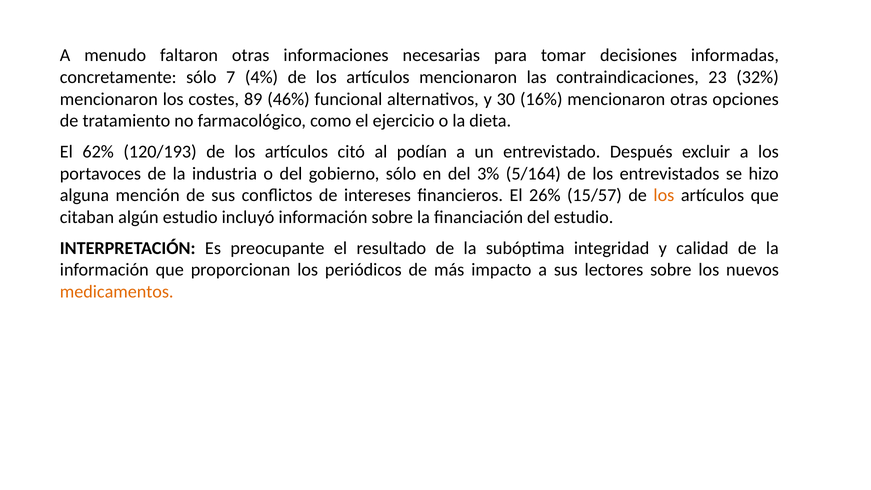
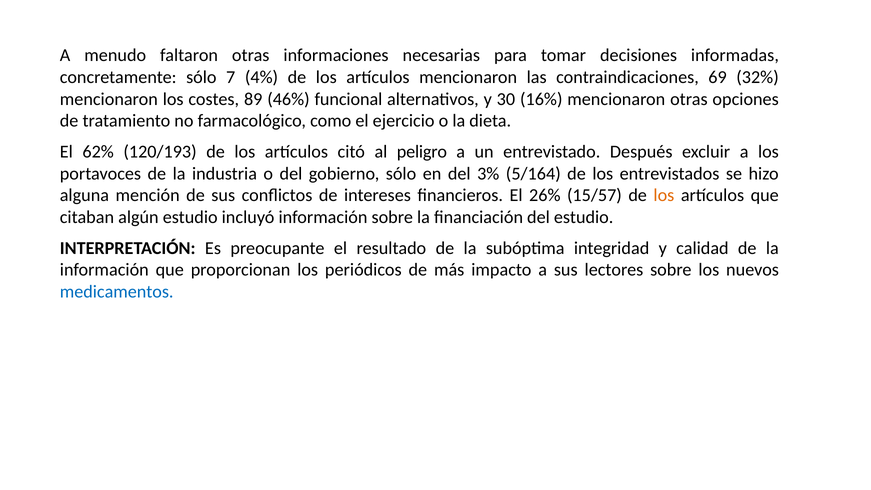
23: 23 -> 69
podían: podían -> peligro
medicamentos colour: orange -> blue
